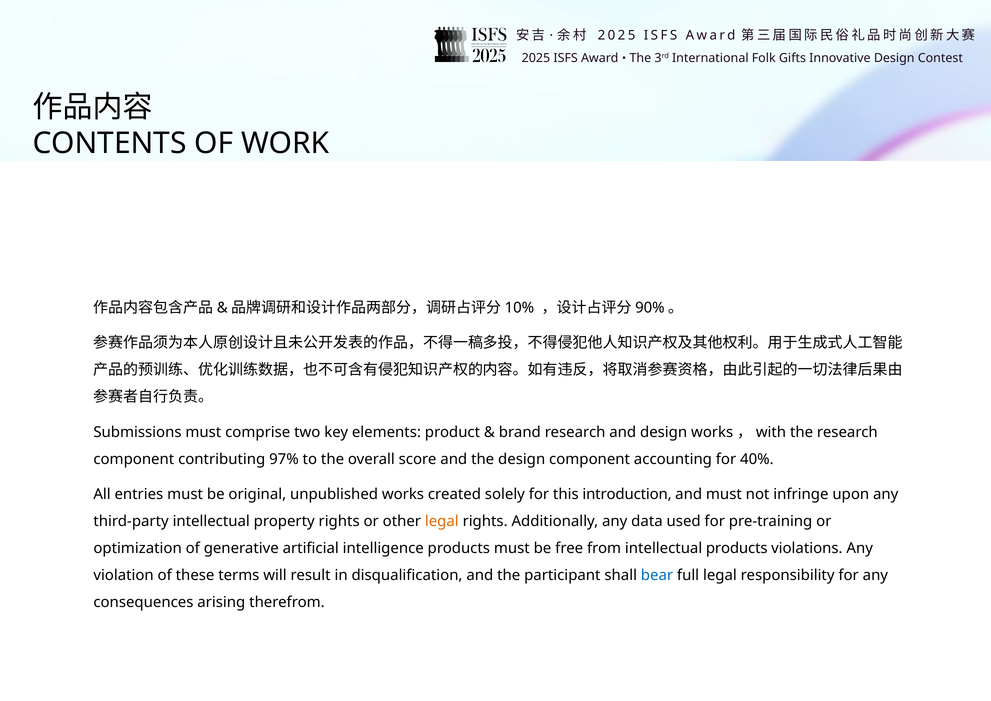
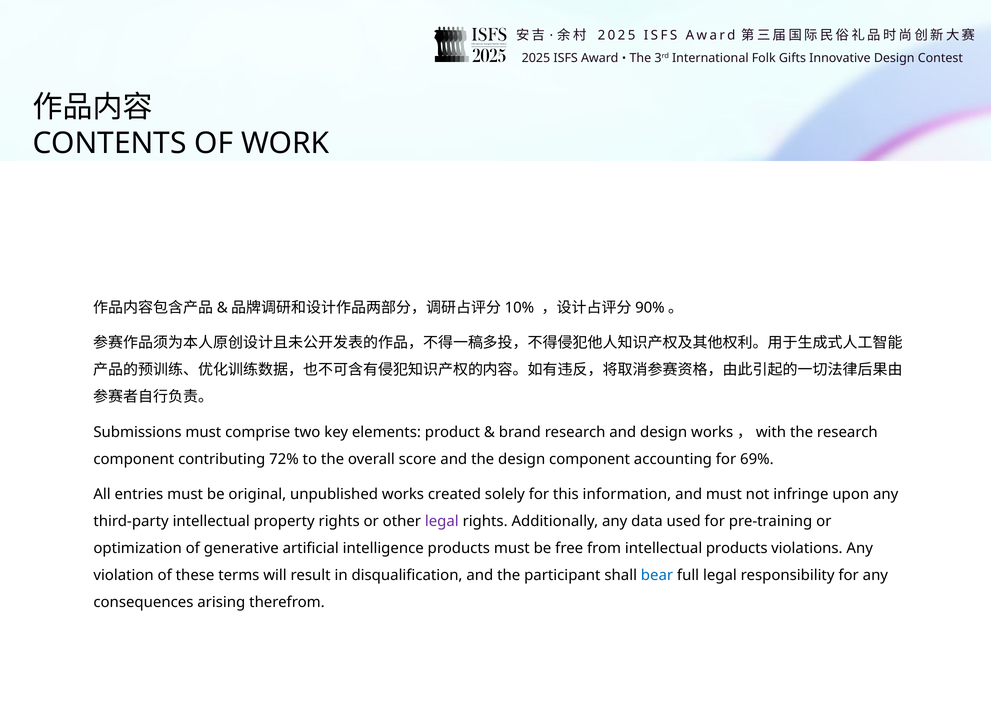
97%: 97% -> 72%
40%: 40% -> 69%
introduction: introduction -> information
legal at (442, 521) colour: orange -> purple
